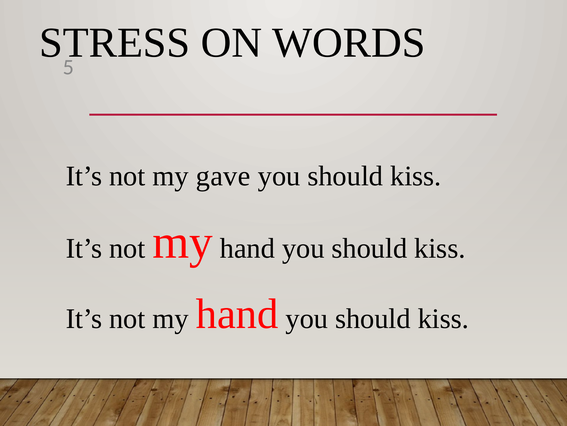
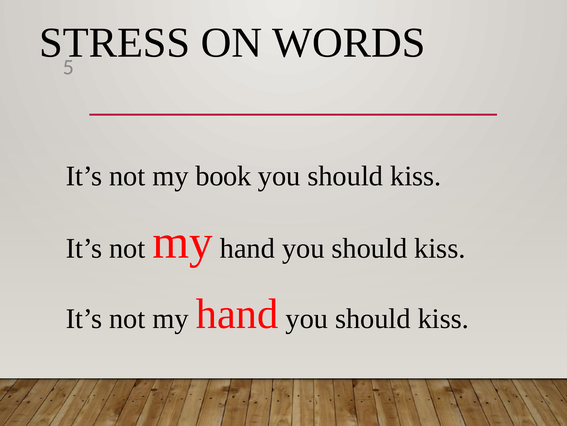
gave: gave -> book
